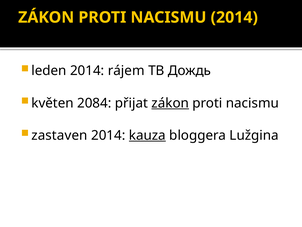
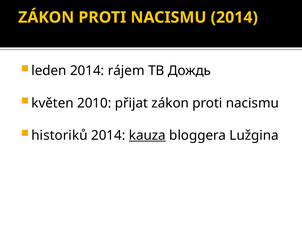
2084: 2084 -> 2010
zákon at (170, 103) underline: present -> none
zastaven: zastaven -> historiků
